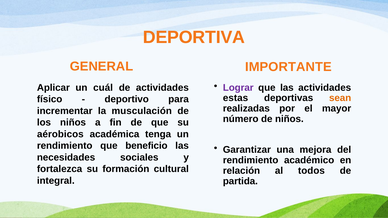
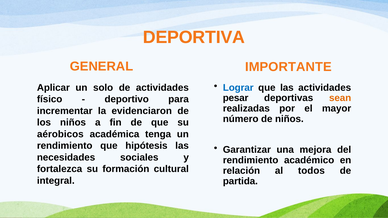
Lograr colour: purple -> blue
cuál: cuál -> solo
estas: estas -> pesar
musculación: musculación -> evidenciaron
beneficio: beneficio -> hipótesis
